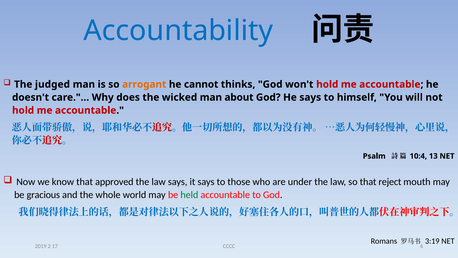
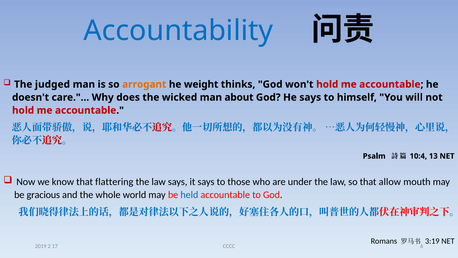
cannot: cannot -> weight
approved: approved -> flattering
reject: reject -> allow
held colour: green -> blue
